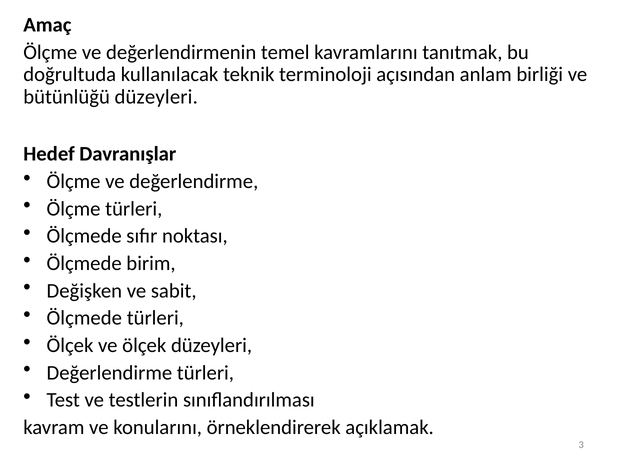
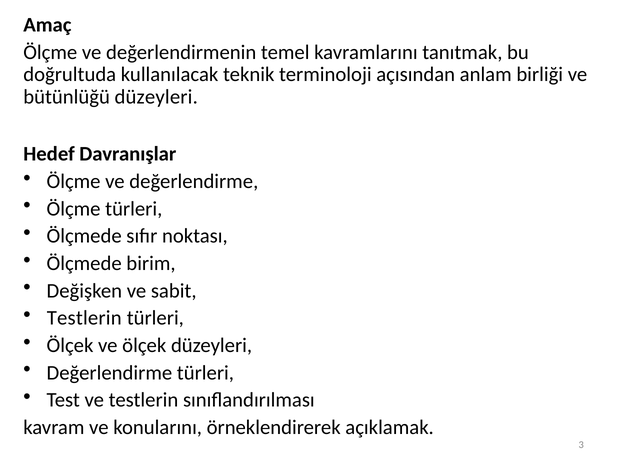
Ölçmede at (84, 318): Ölçmede -> Testlerin
